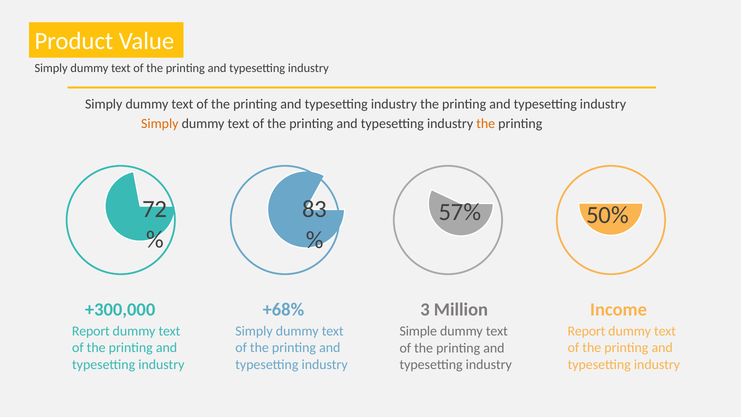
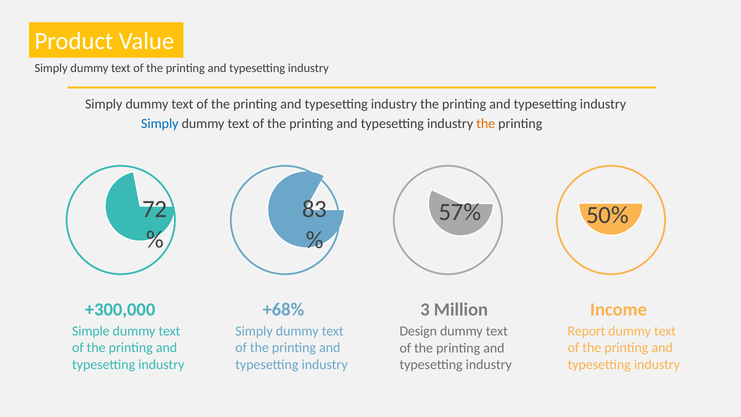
Simply at (160, 124) colour: orange -> blue
Report at (91, 331): Report -> Simple
Simple: Simple -> Design
